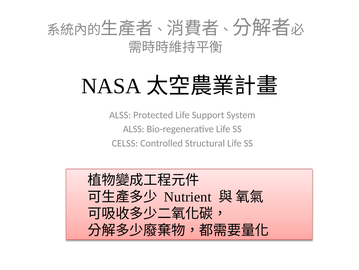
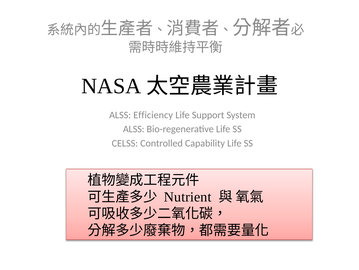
Protected: Protected -> Efficiency
Structural: Structural -> Capability
